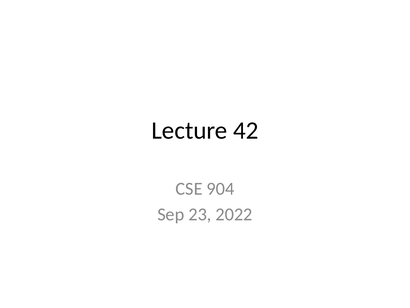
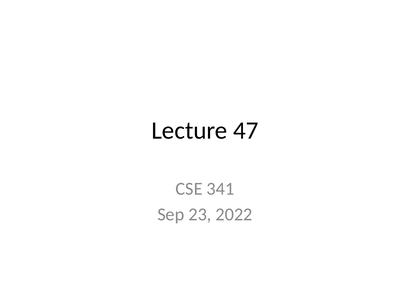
42: 42 -> 47
904: 904 -> 341
